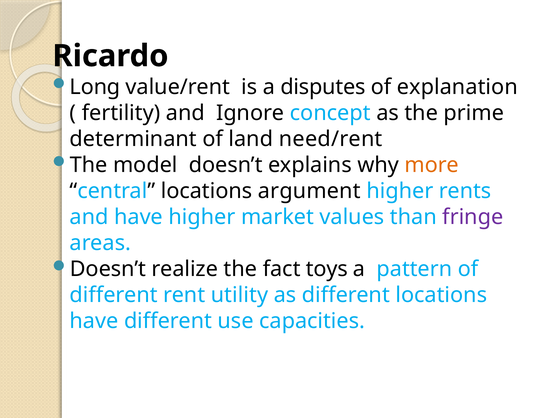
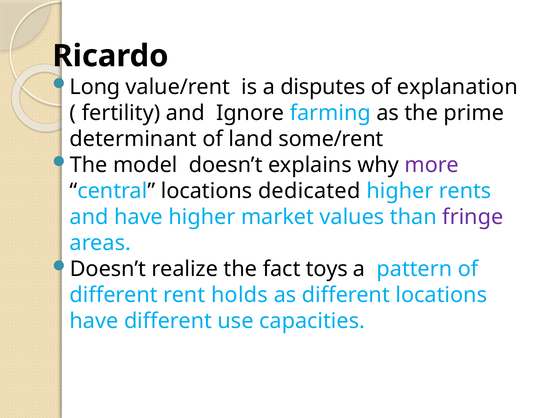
concept: concept -> farming
need/rent: need/rent -> some/rent
more colour: orange -> purple
argument: argument -> dedicated
utility: utility -> holds
